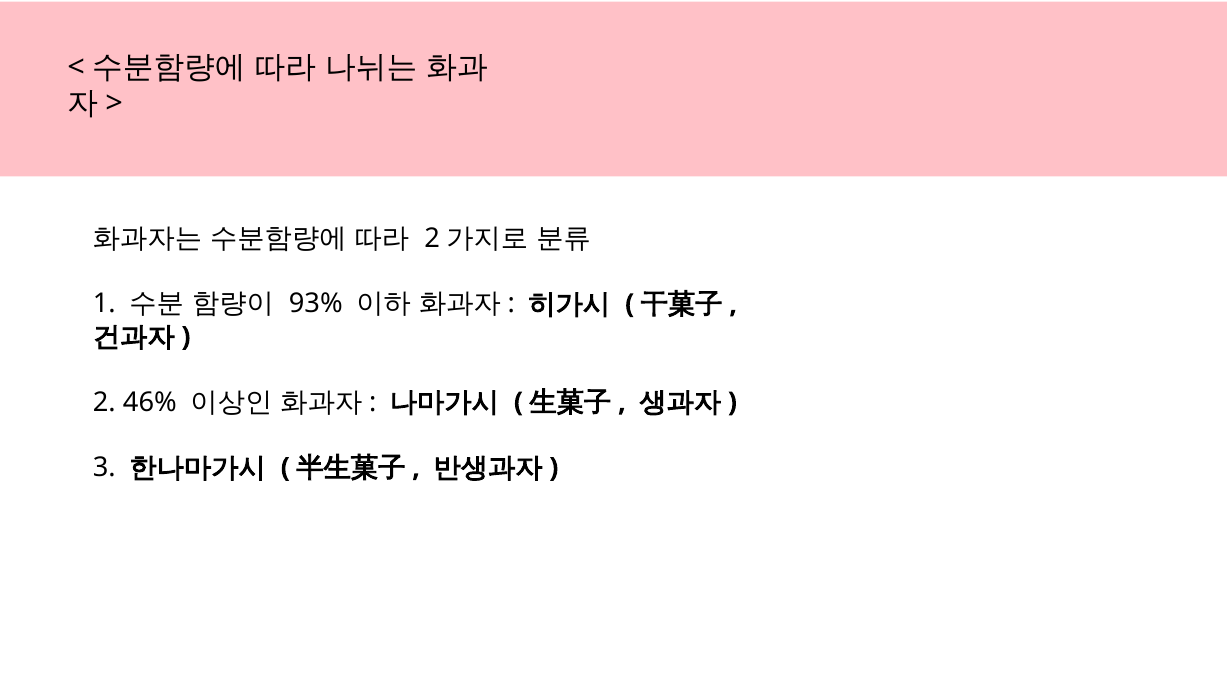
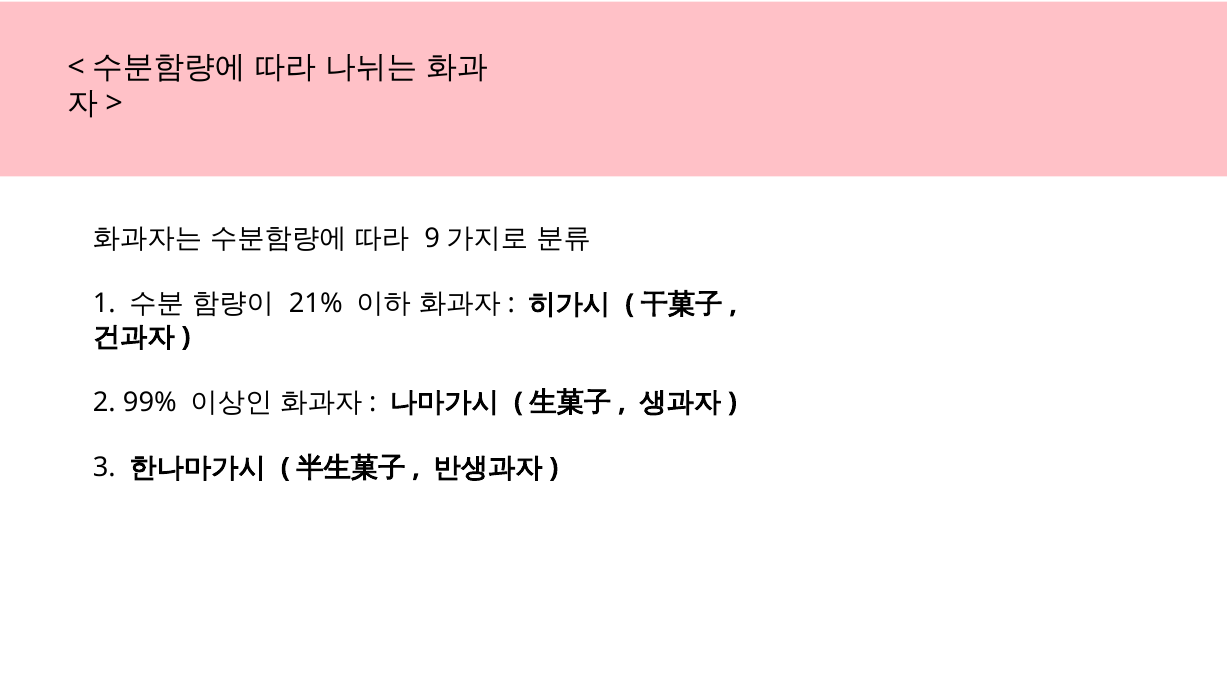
2 at (432, 239): 2 -> 9
93%: 93% -> 21%
46%: 46% -> 99%
